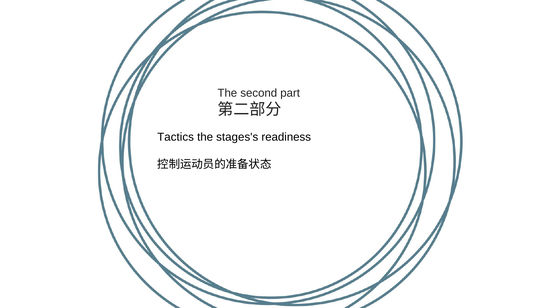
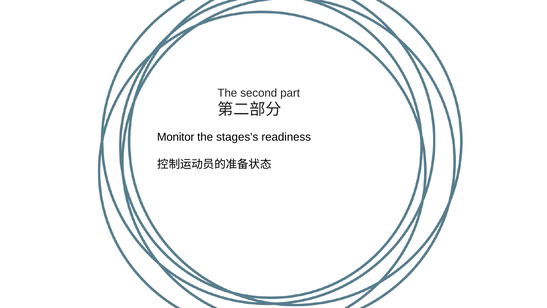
Tactics: Tactics -> Monitor
